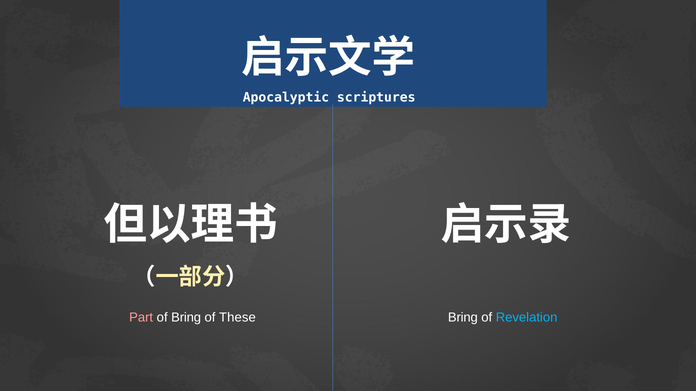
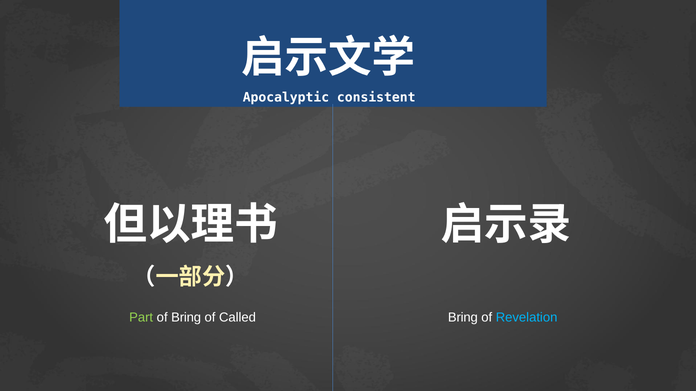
scriptures: scriptures -> consistent
Part colour: pink -> light green
These: These -> Called
